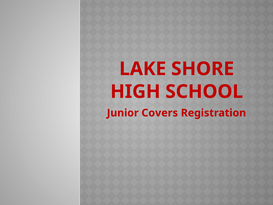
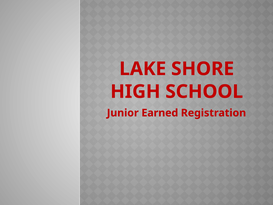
Covers: Covers -> Earned
